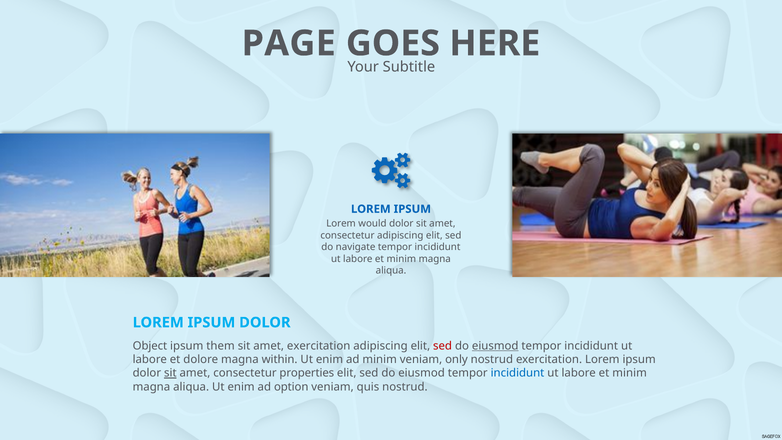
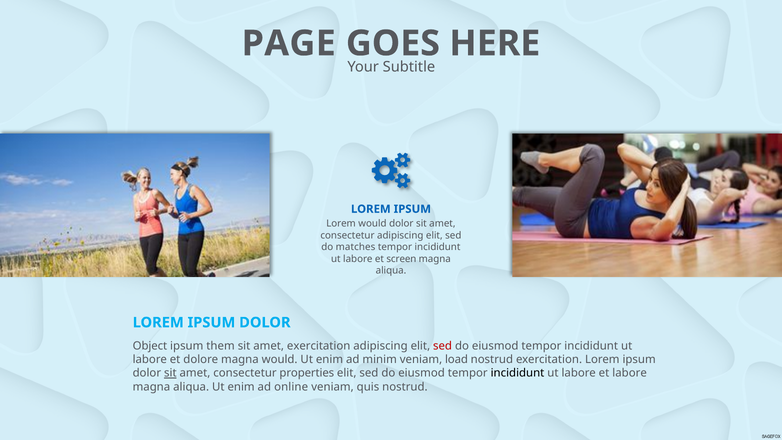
navigate: navigate -> matches
minim at (401, 259): minim -> screen
eiusmod at (495, 346) underline: present -> none
magna within: within -> would
only: only -> load
incididunt at (517, 373) colour: blue -> black
minim at (630, 373): minim -> labore
option: option -> online
